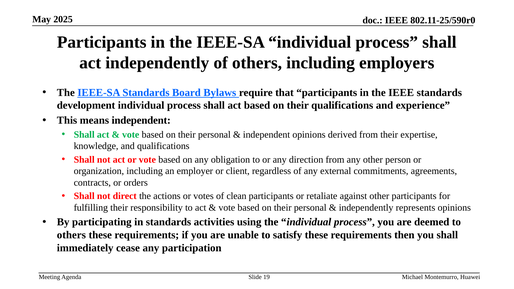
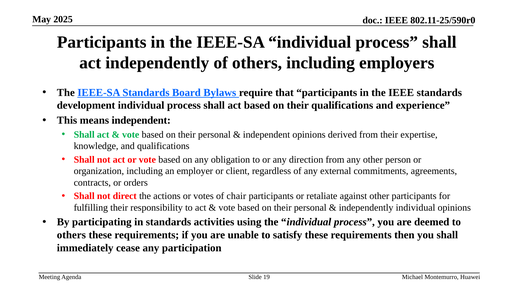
clean: clean -> chair
independently represents: represents -> individual
